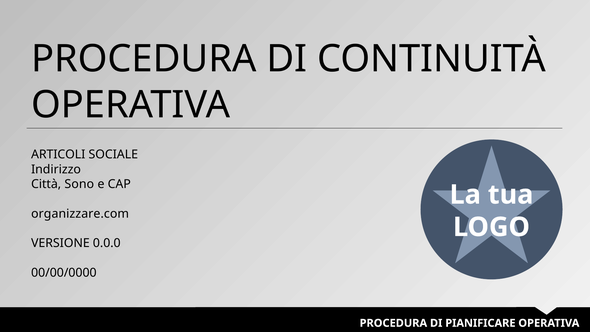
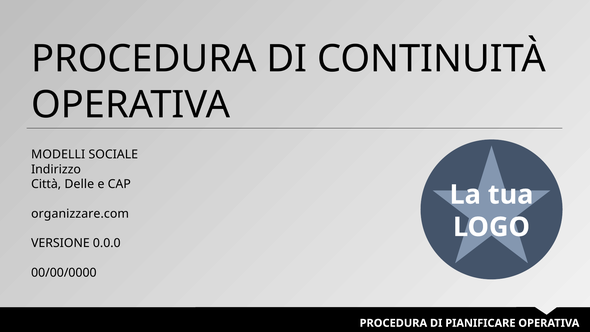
ARTICOLI: ARTICOLI -> MODELLI
Sono: Sono -> Delle
